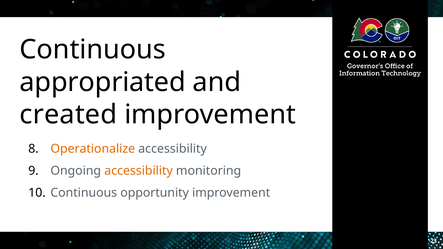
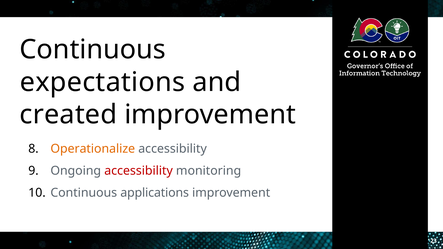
appropriated: appropriated -> expectations
accessibility at (139, 171) colour: orange -> red
opportunity: opportunity -> applications
